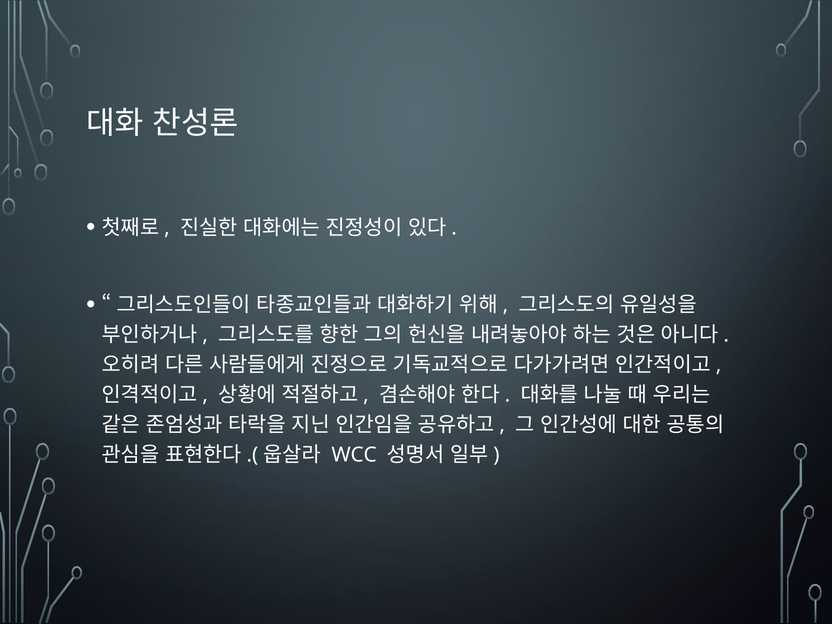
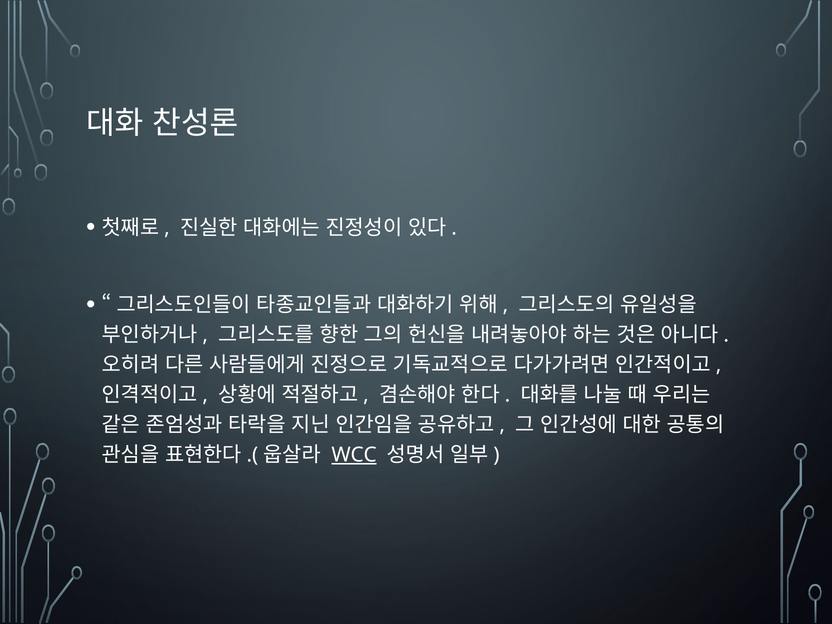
WCC underline: none -> present
